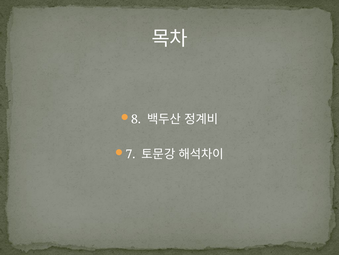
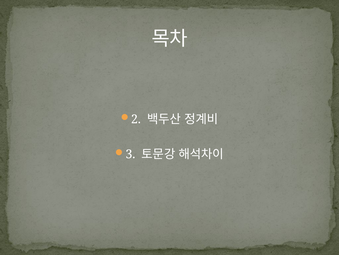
8: 8 -> 2
7: 7 -> 3
